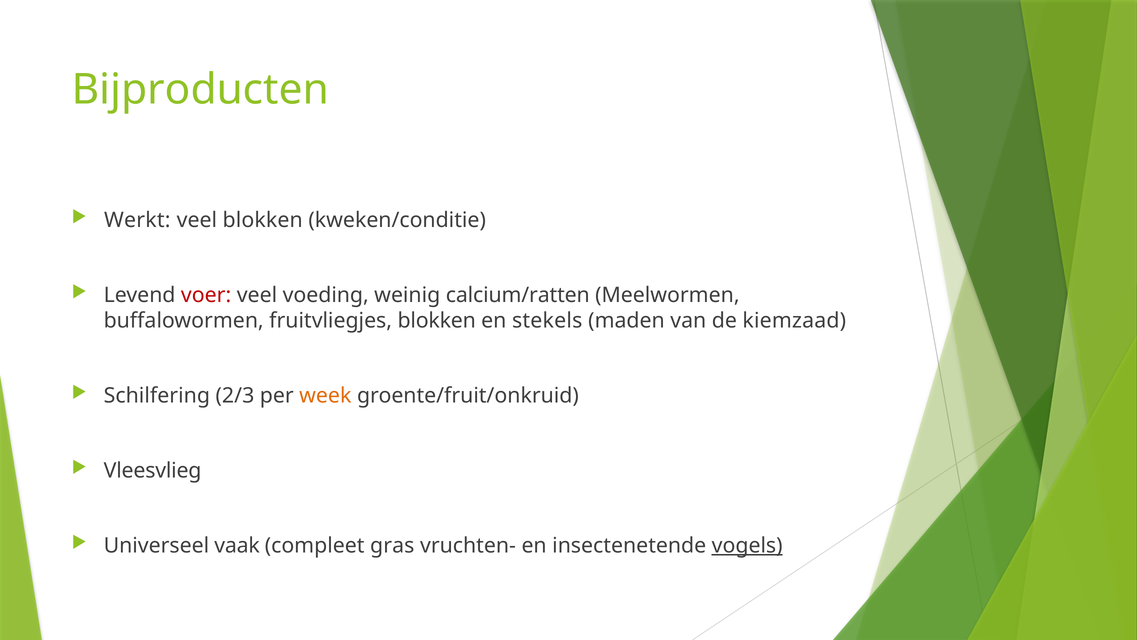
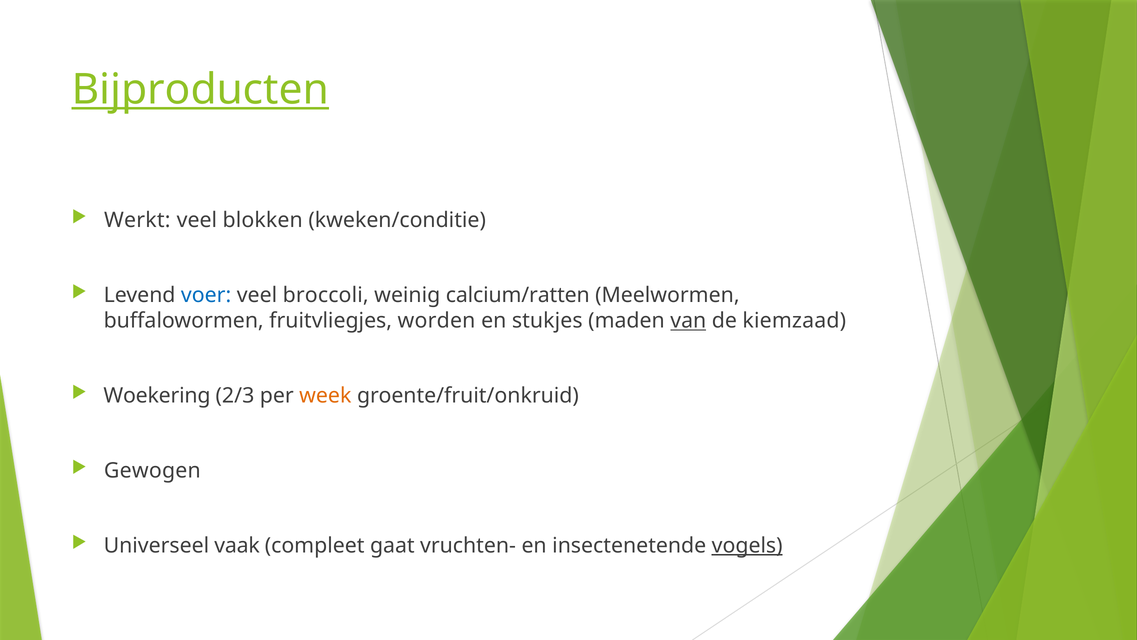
Bijproducten underline: none -> present
voer colour: red -> blue
voeding: voeding -> broccoli
fruitvliegjes blokken: blokken -> worden
stekels: stekels -> stukjes
van underline: none -> present
Schilfering: Schilfering -> Woekering
Vleesvlieg: Vleesvlieg -> Gewogen
gras: gras -> gaat
